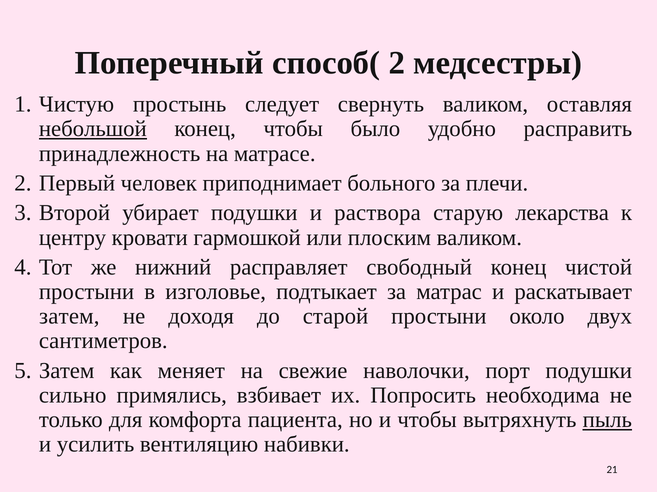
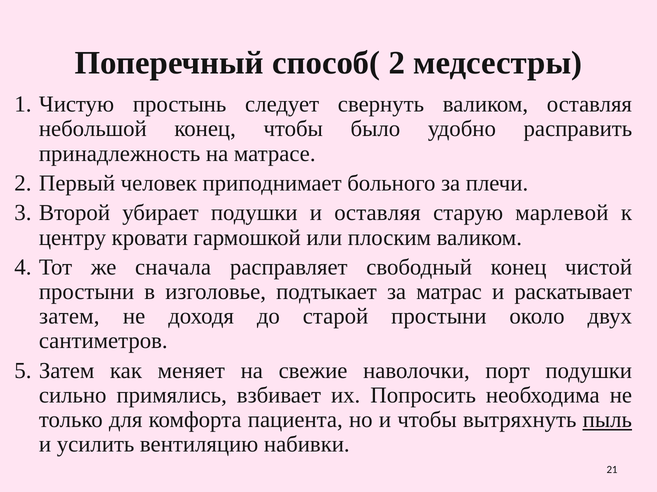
небольшой underline: present -> none
и раствора: раствора -> оставляя
лекарства: лекарства -> марлевой
нижний: нижний -> сначала
